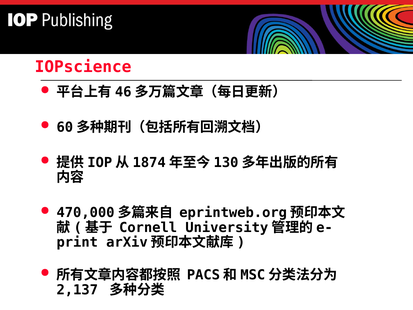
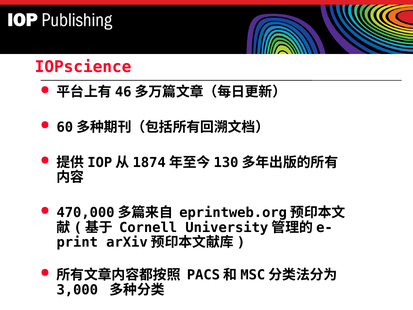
2,137: 2,137 -> 3,000
